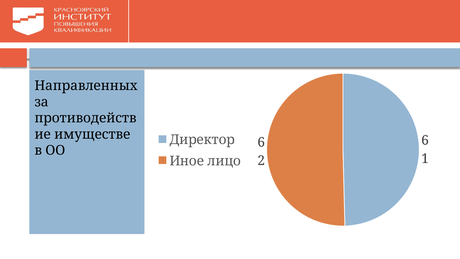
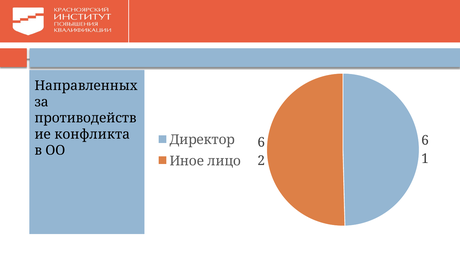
имуществе: имуществе -> конфликта
